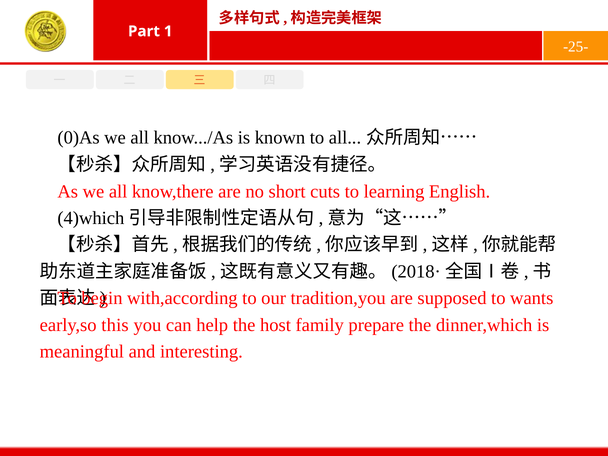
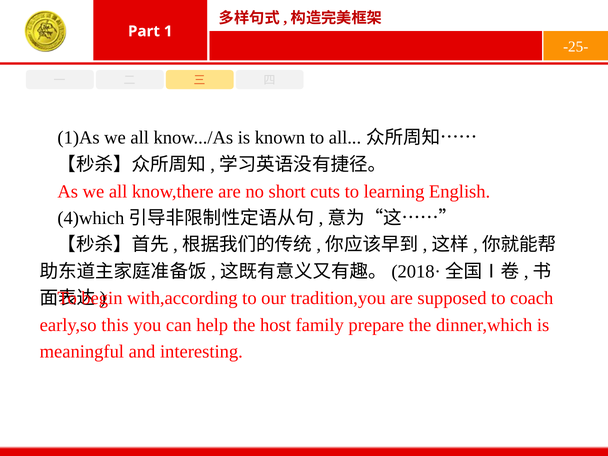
0)As: 0)As -> 1)As
wants: wants -> coach
